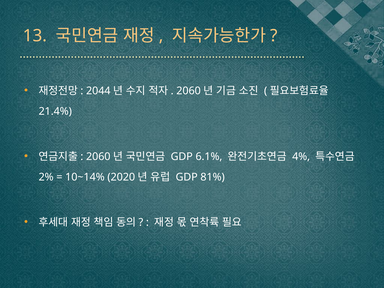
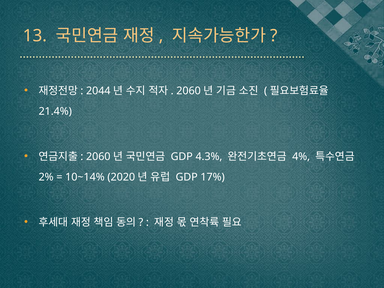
6.1%: 6.1% -> 4.3%
81%: 81% -> 17%
